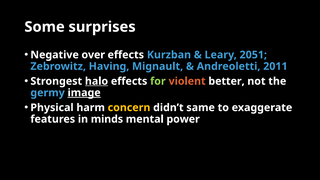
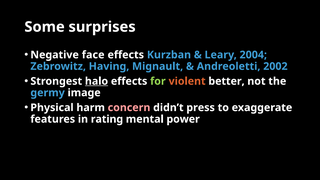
over: over -> face
2051: 2051 -> 2004
2011: 2011 -> 2002
image underline: present -> none
concern colour: yellow -> pink
same: same -> press
minds: minds -> rating
